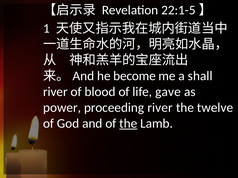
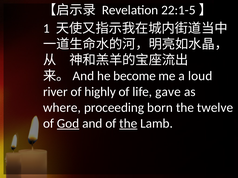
shall: shall -> loud
blood: blood -> highly
power: power -> where
proceeding river: river -> born
God underline: none -> present
